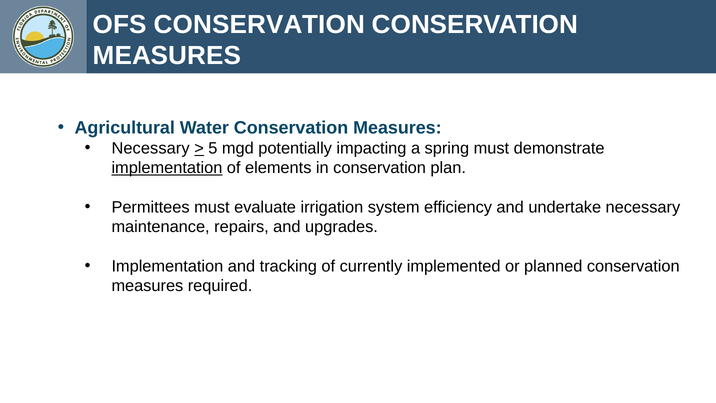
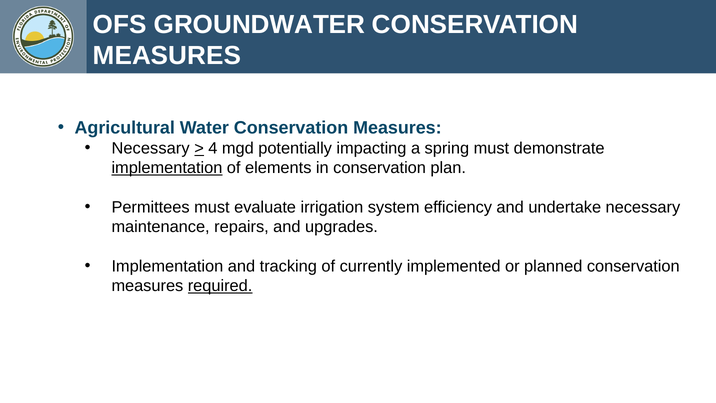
OFS CONSERVATION: CONSERVATION -> GROUNDWATER
5: 5 -> 4
required underline: none -> present
